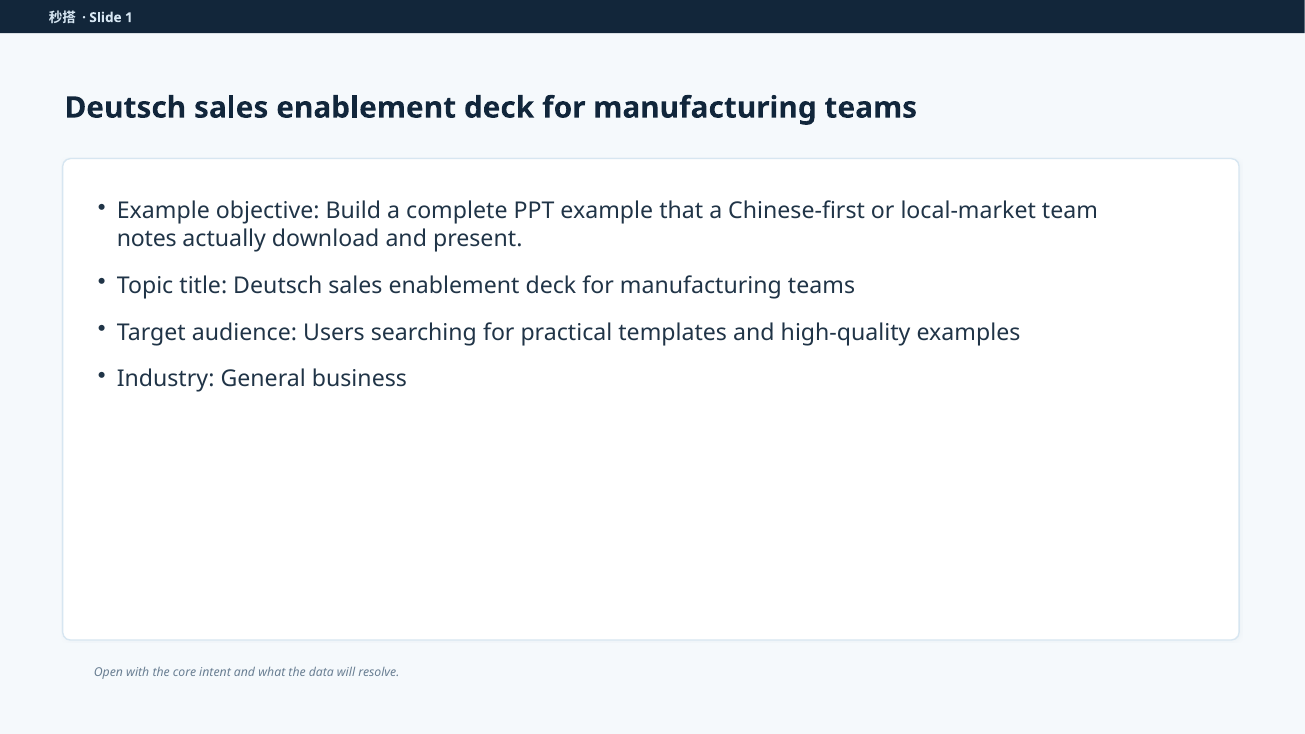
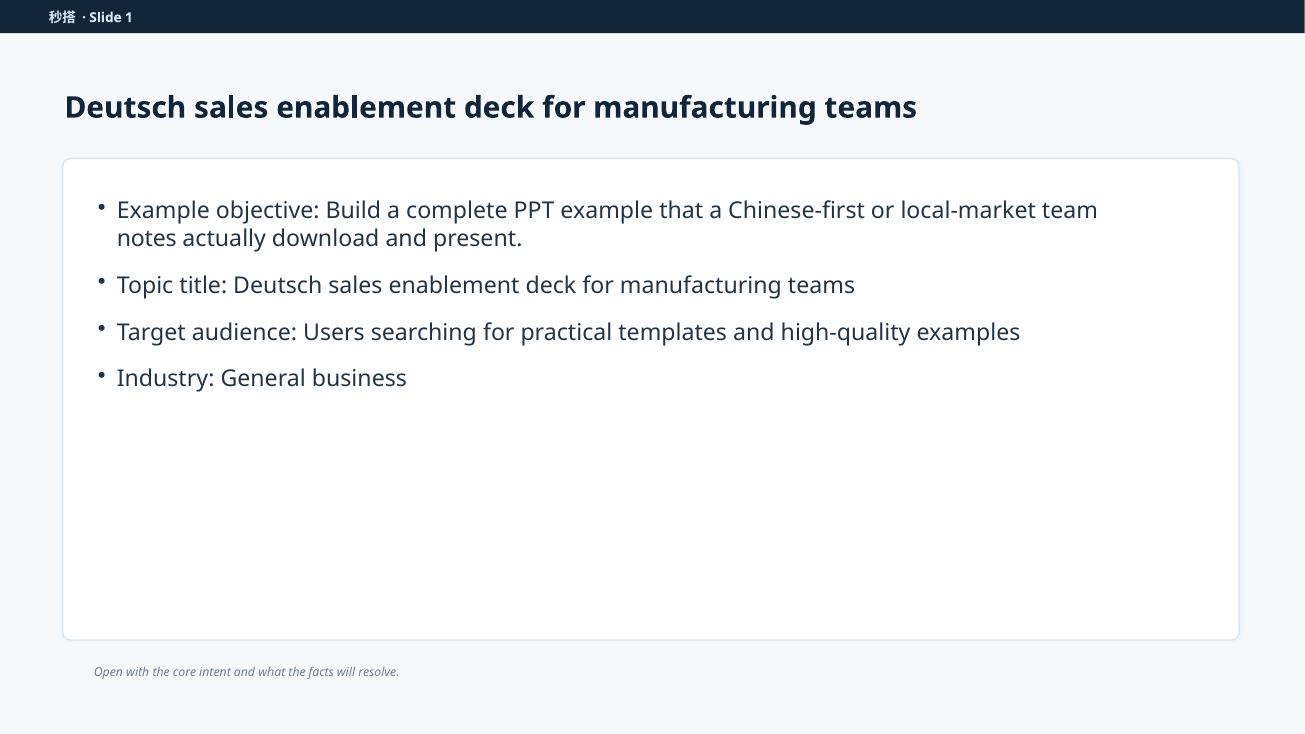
data: data -> facts
